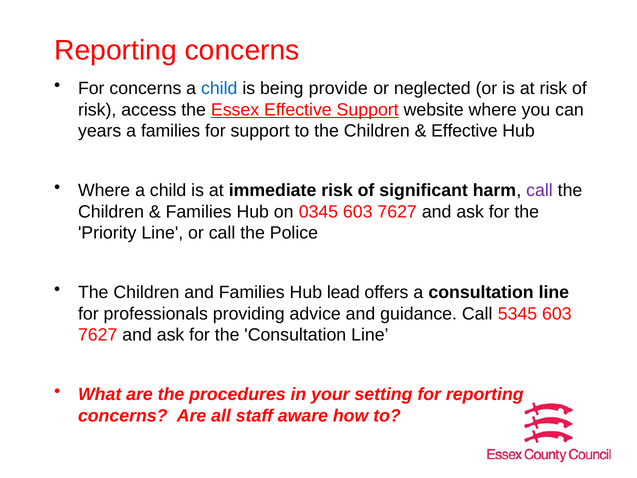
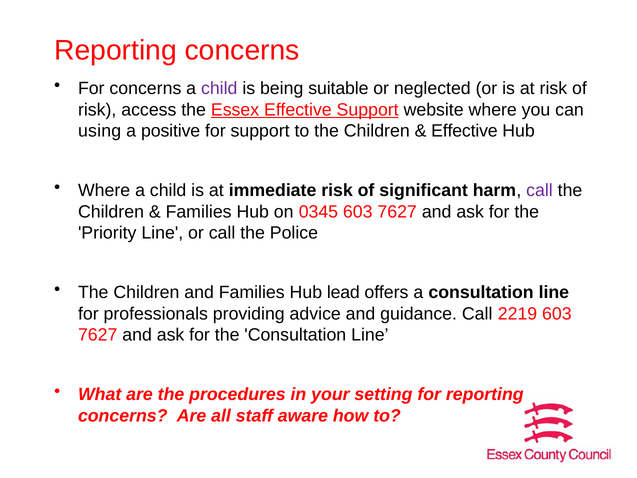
child at (219, 88) colour: blue -> purple
provide: provide -> suitable
years: years -> using
a families: families -> positive
5345: 5345 -> 2219
